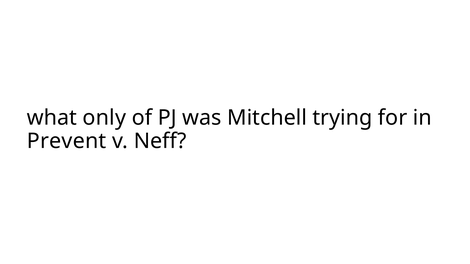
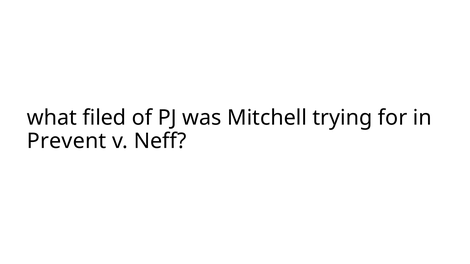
only: only -> filed
